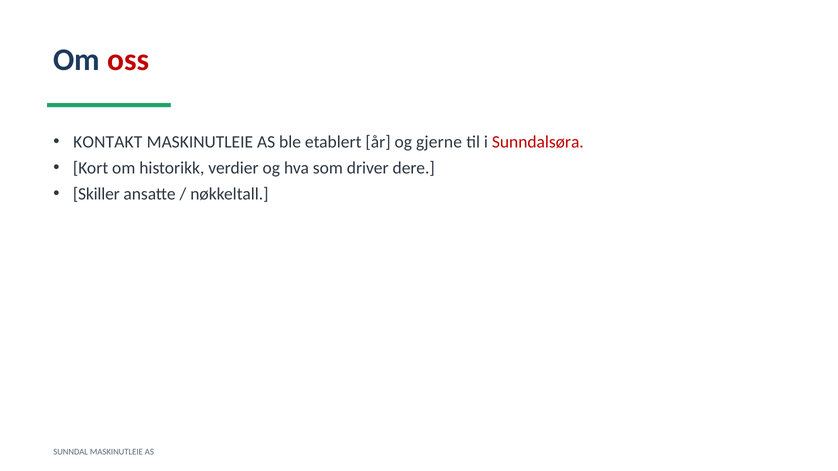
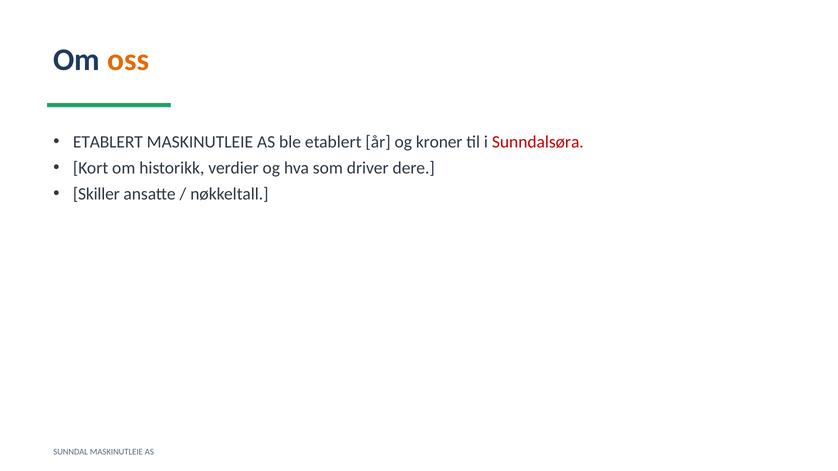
oss colour: red -> orange
KONTAKT at (108, 142): KONTAKT -> ETABLERT
gjerne: gjerne -> kroner
